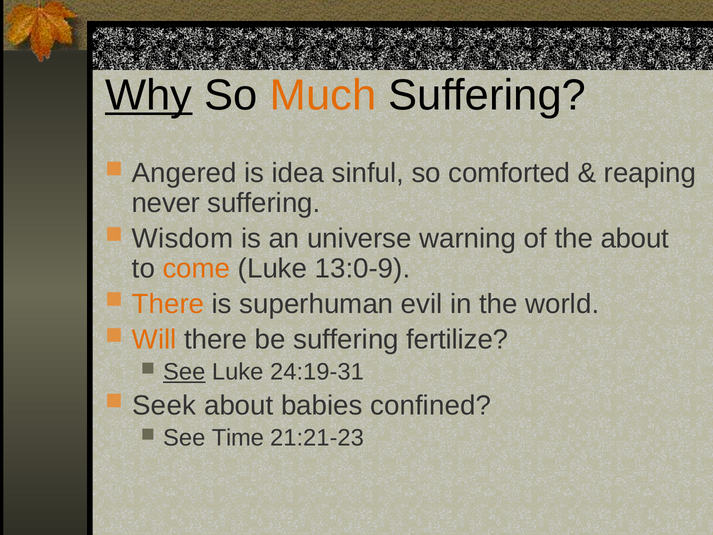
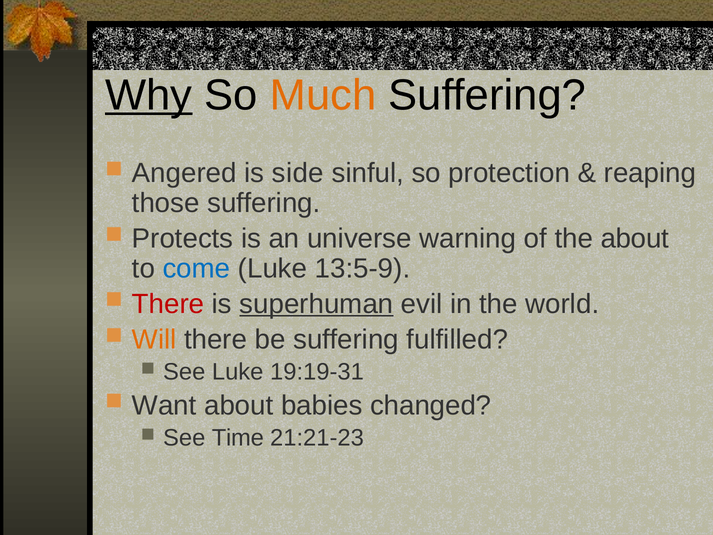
idea: idea -> side
comforted: comforted -> protection
never: never -> those
Wisdom: Wisdom -> Protects
come colour: orange -> blue
13:0-9: 13:0-9 -> 13:5-9
There at (168, 304) colour: orange -> red
superhuman underline: none -> present
fertilize: fertilize -> fulfilled
See at (184, 372) underline: present -> none
24:19-31: 24:19-31 -> 19:19-31
Seek: Seek -> Want
confined: confined -> changed
